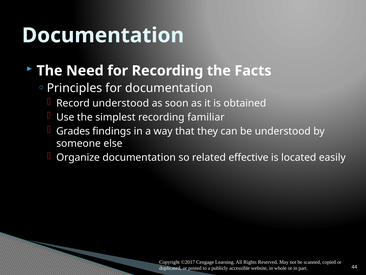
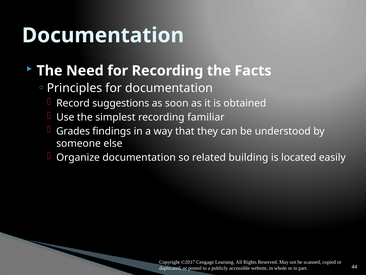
Record understood: understood -> suggestions
effective: effective -> building
